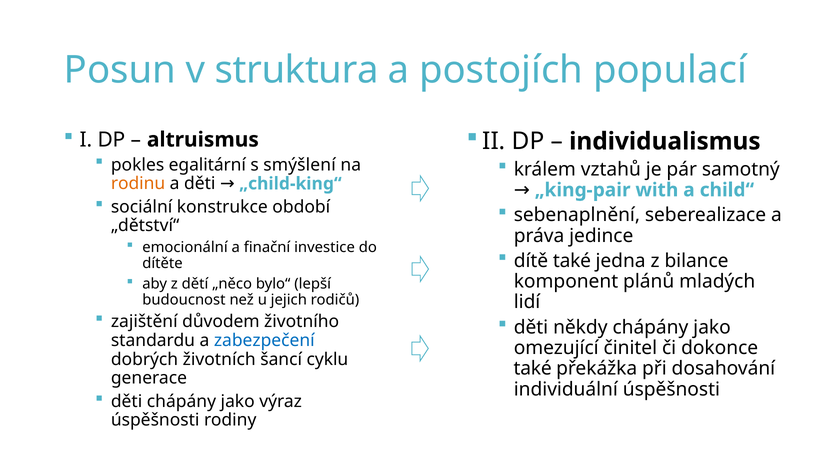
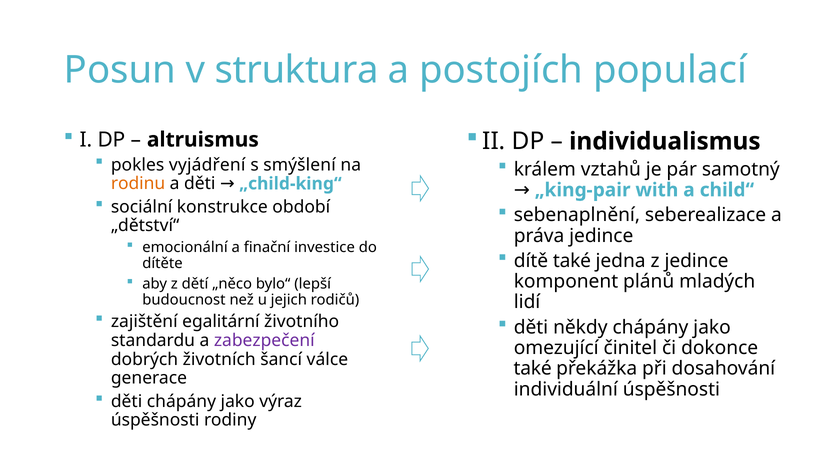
egalitární: egalitární -> vyjádření
z bilance: bilance -> jedince
důvodem: důvodem -> egalitární
zabezpečení colour: blue -> purple
cyklu: cyklu -> válce
